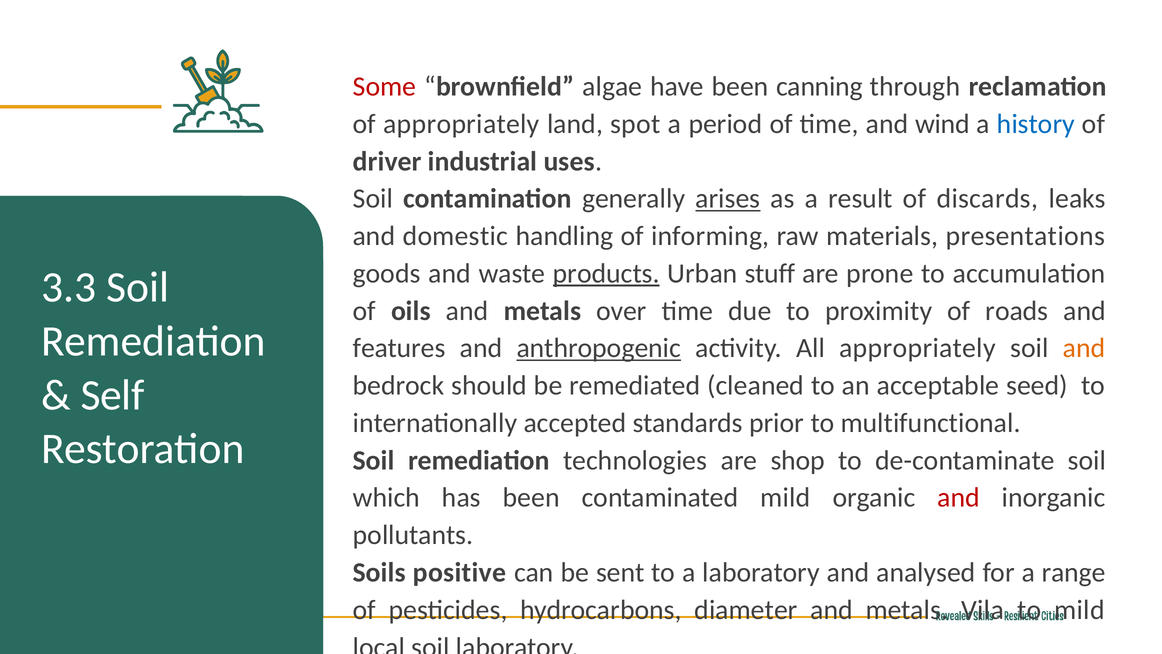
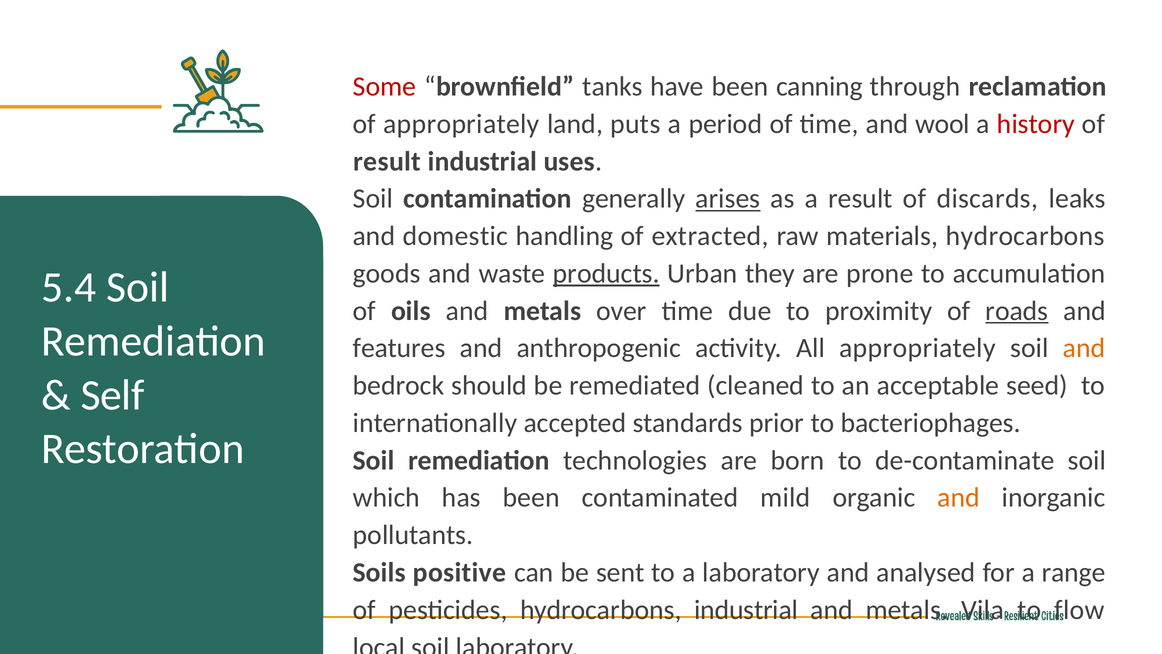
algae: algae -> tanks
spot: spot -> puts
wind: wind -> wool
history colour: blue -> red
driver at (387, 161): driver -> result
informing: informing -> extracted
materials presentations: presentations -> hydrocarbons
stuff: stuff -> they
3.3: 3.3 -> 5.4
roads underline: none -> present
anthropogenic underline: present -> none
multifunctional: multifunctional -> bacteriophages
shop: shop -> born
and at (959, 498) colour: red -> orange
hydrocarbons diameter: diameter -> industrial
to mild: mild -> flow
